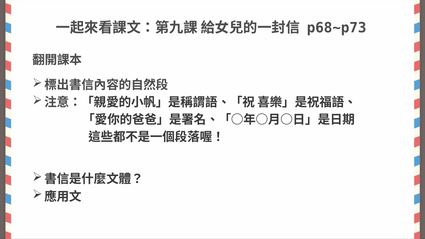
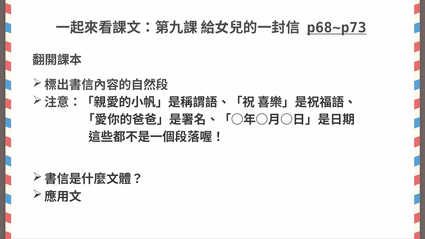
p68~p73 underline: none -> present
